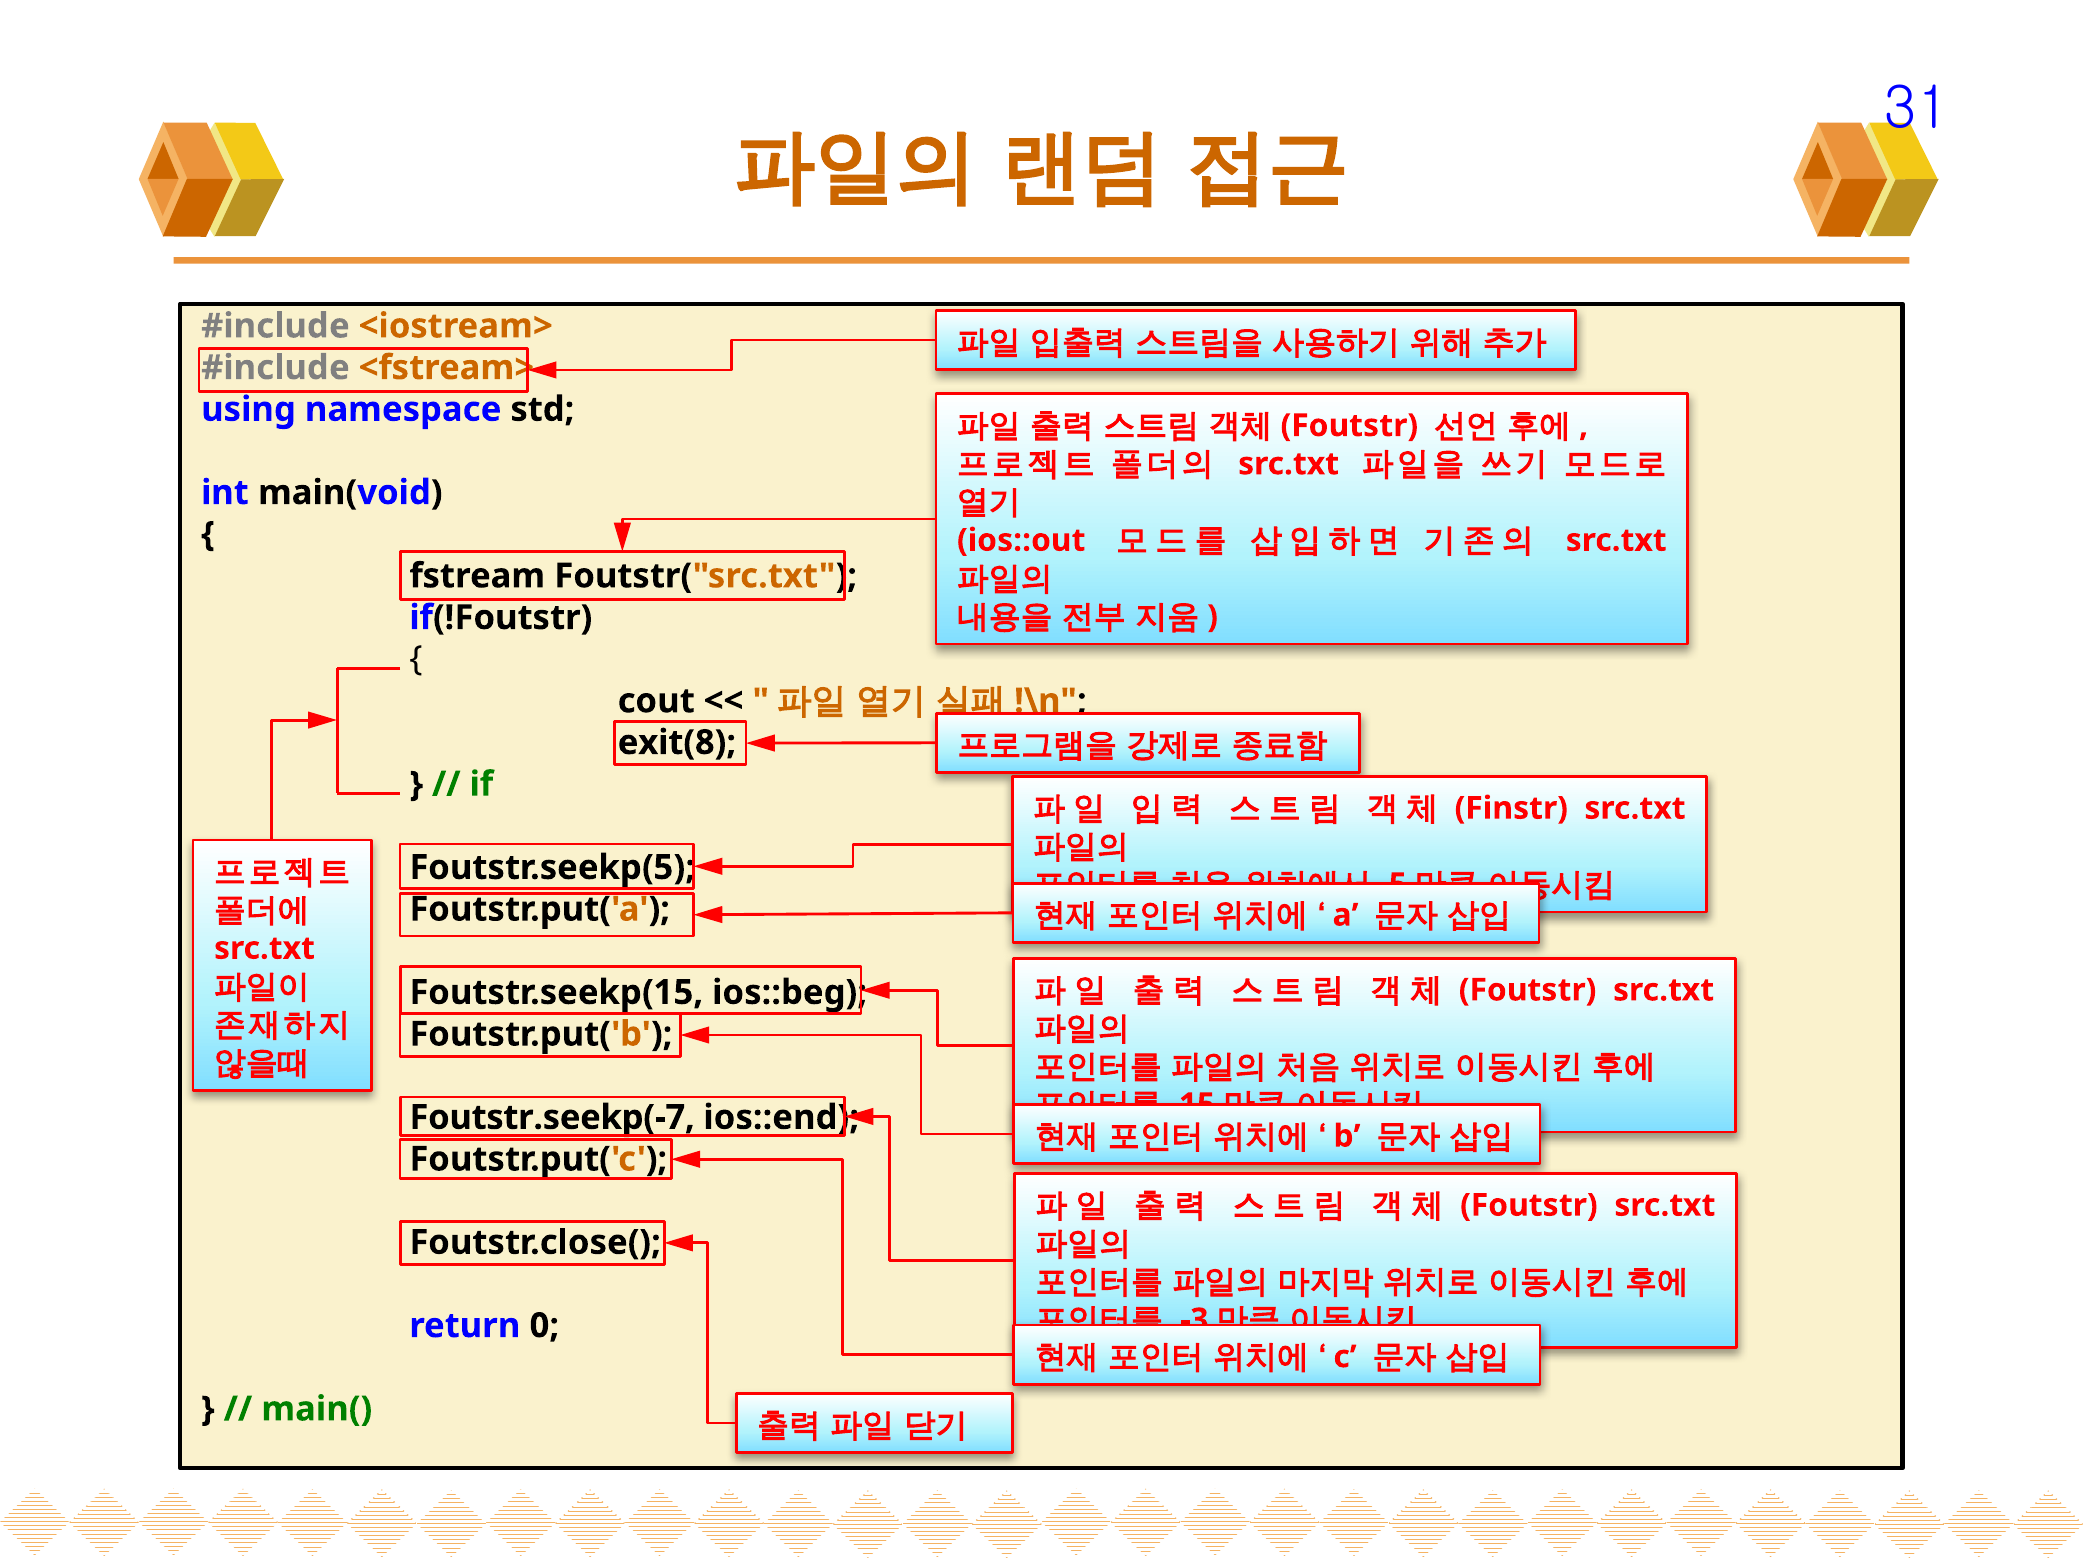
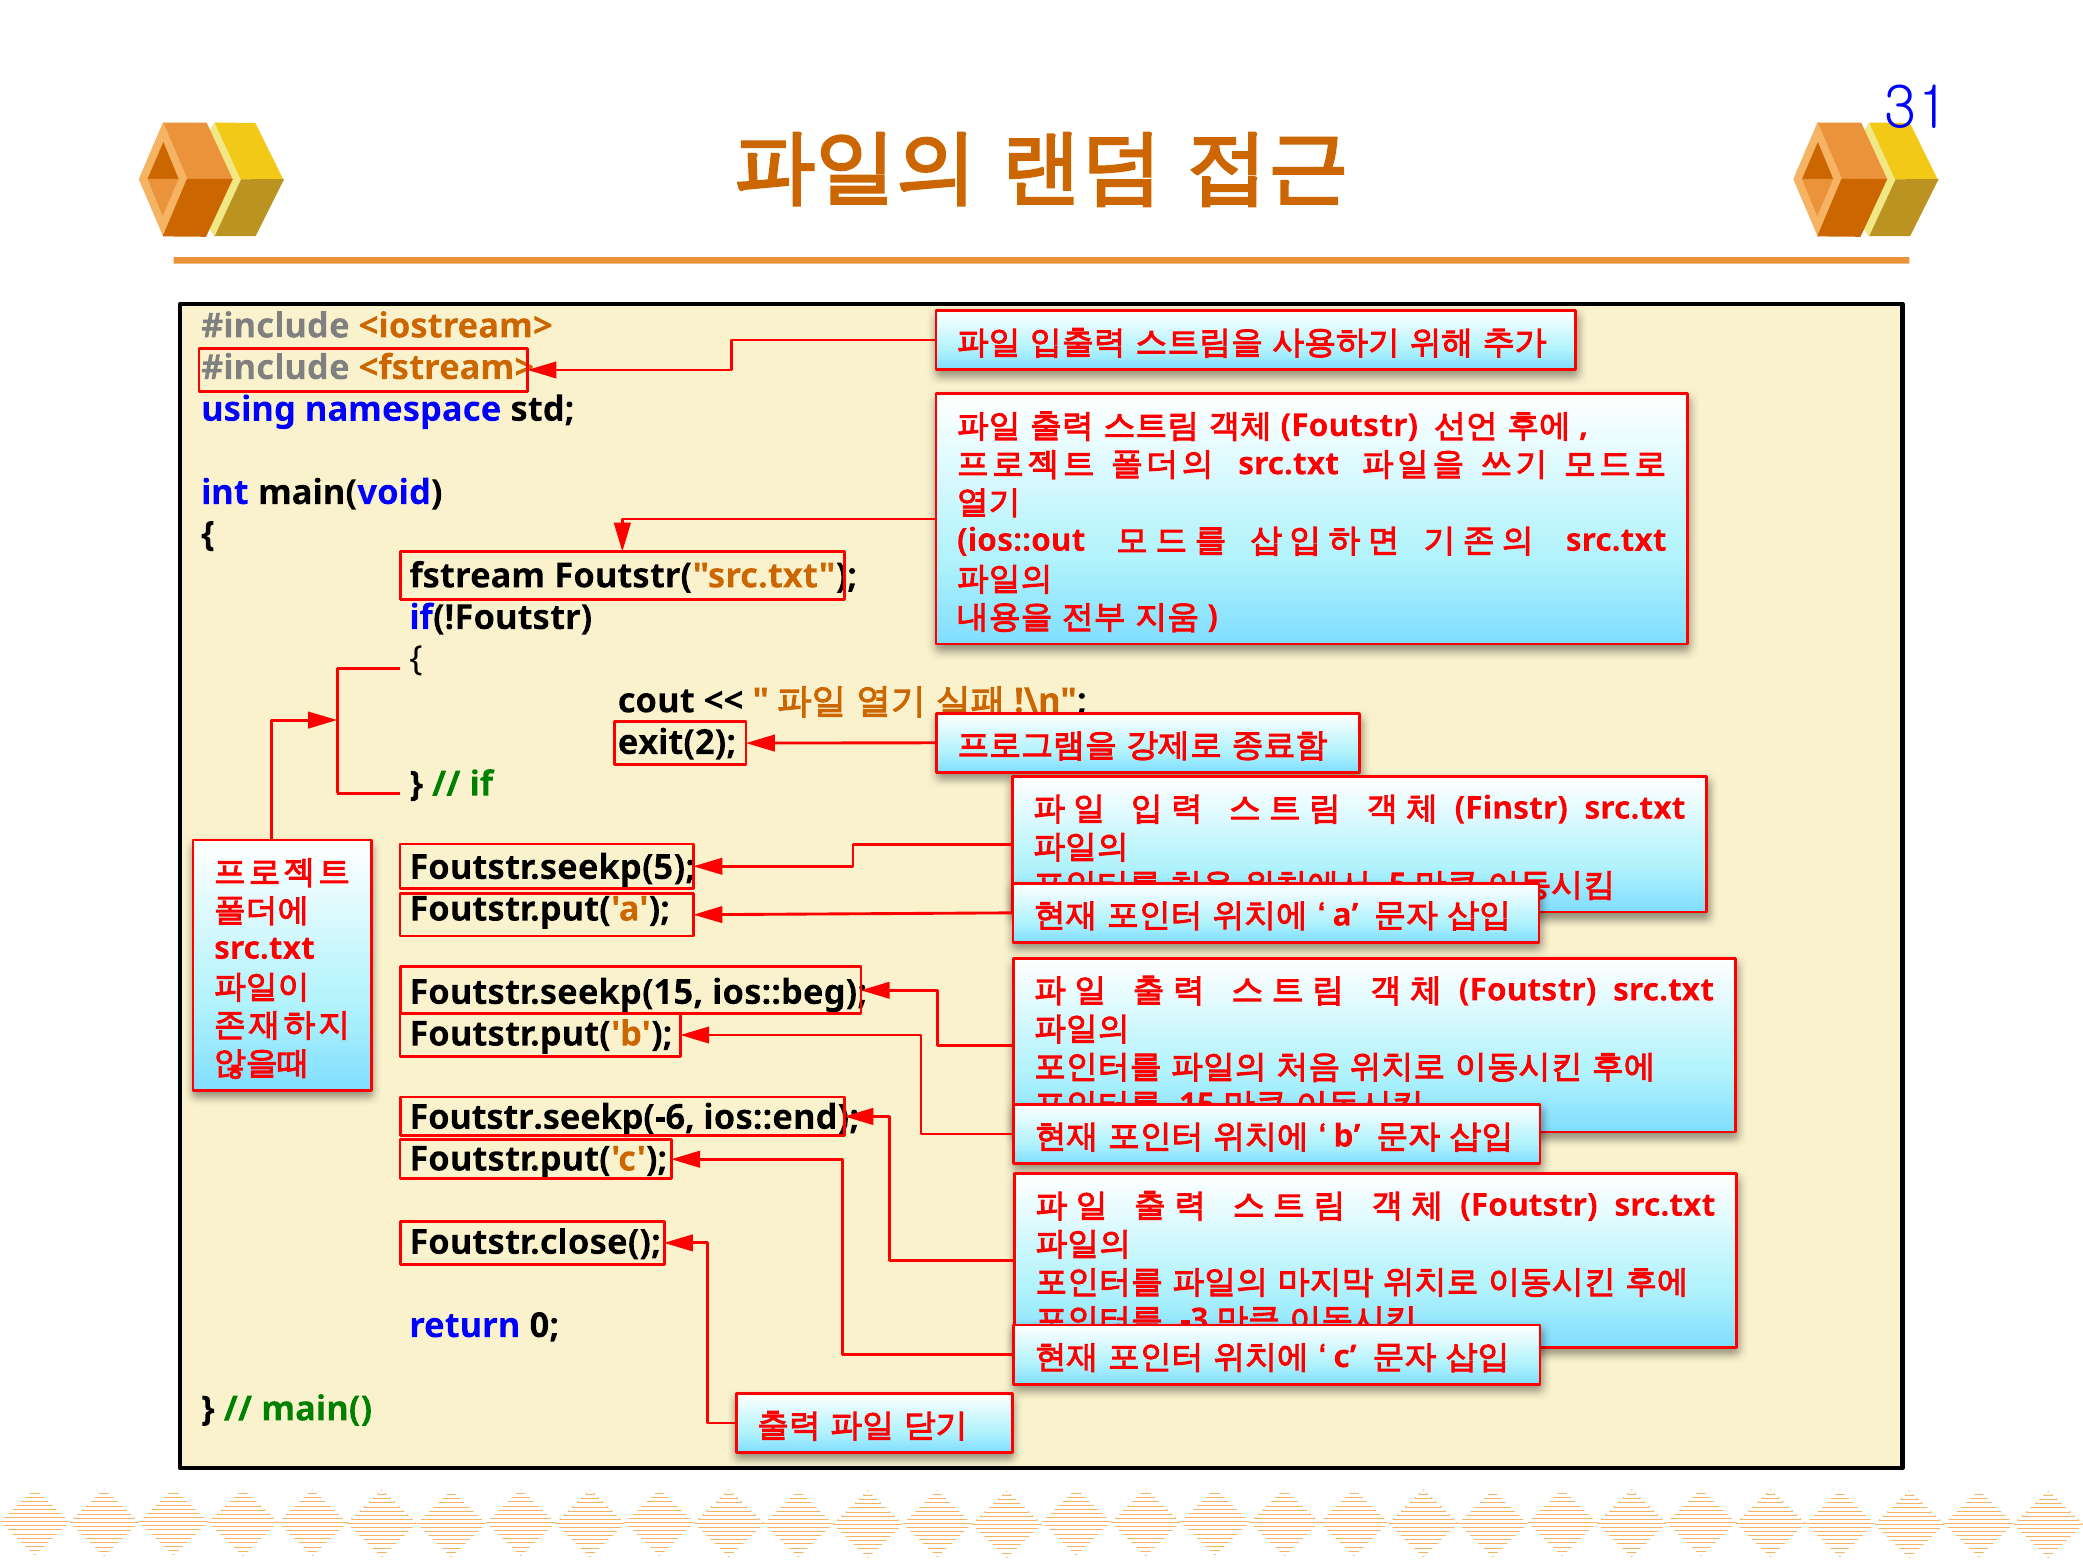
exit(8: exit(8 -> exit(2
Foutstr.seekp(-7: Foutstr.seekp(-7 -> Foutstr.seekp(-6
